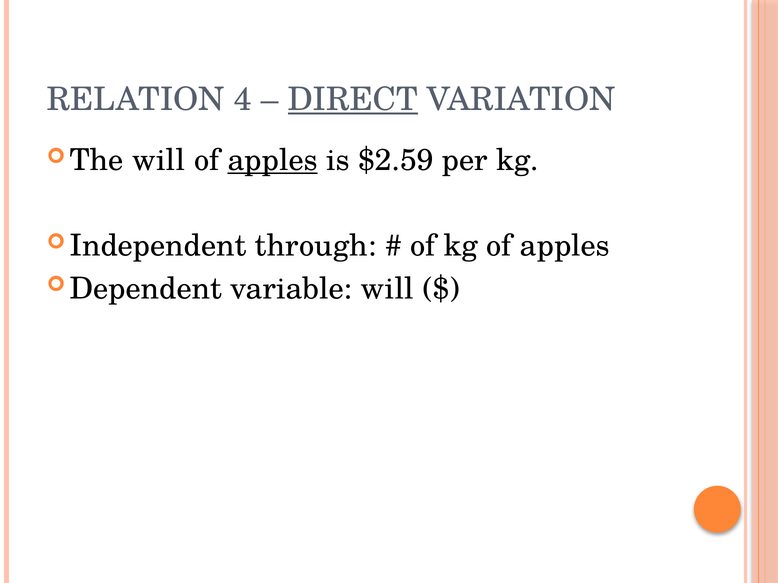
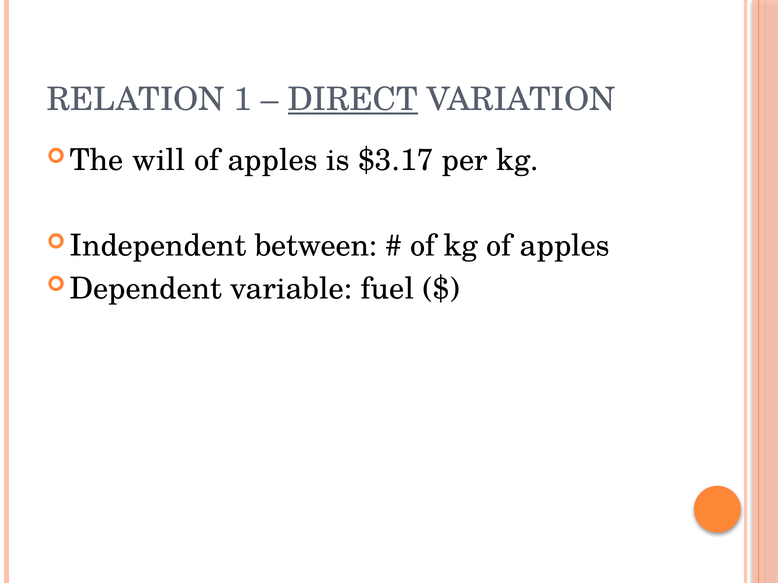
4: 4 -> 1
apples at (273, 160) underline: present -> none
$2.59: $2.59 -> $3.17
through: through -> between
variable will: will -> fuel
